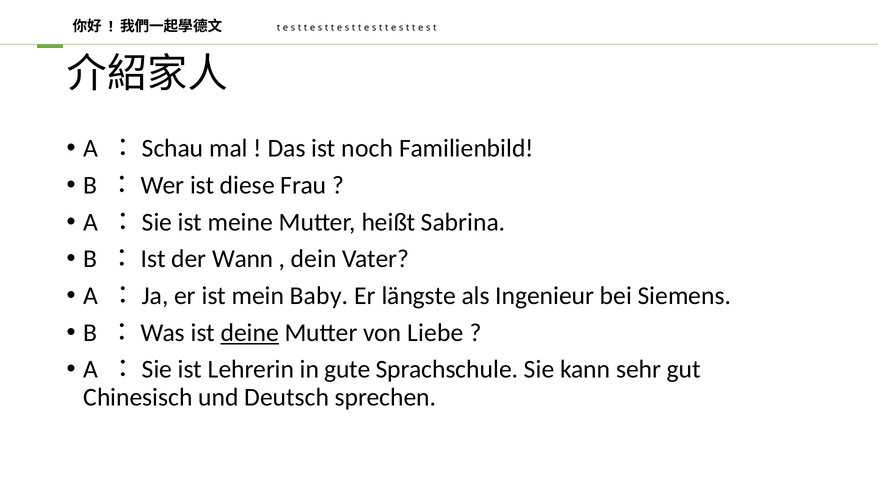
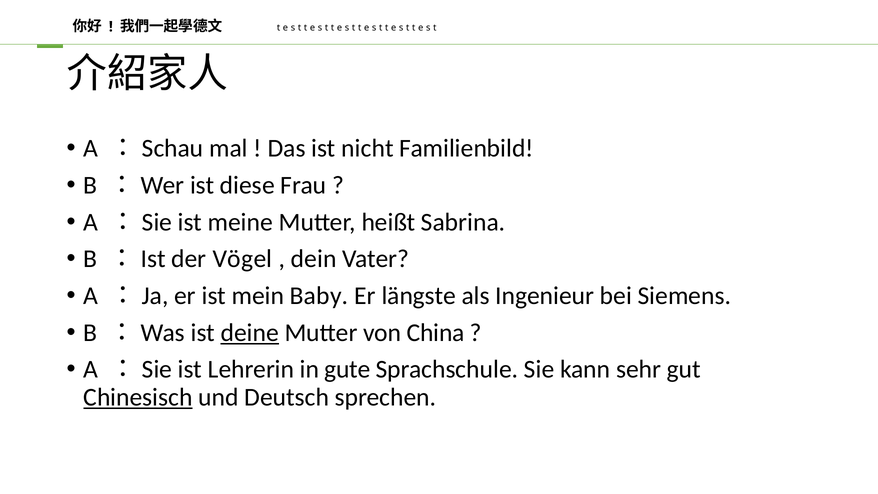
noch: noch -> nicht
Wann: Wann -> Vögel
Liebe: Liebe -> China
Chinesisch underline: none -> present
